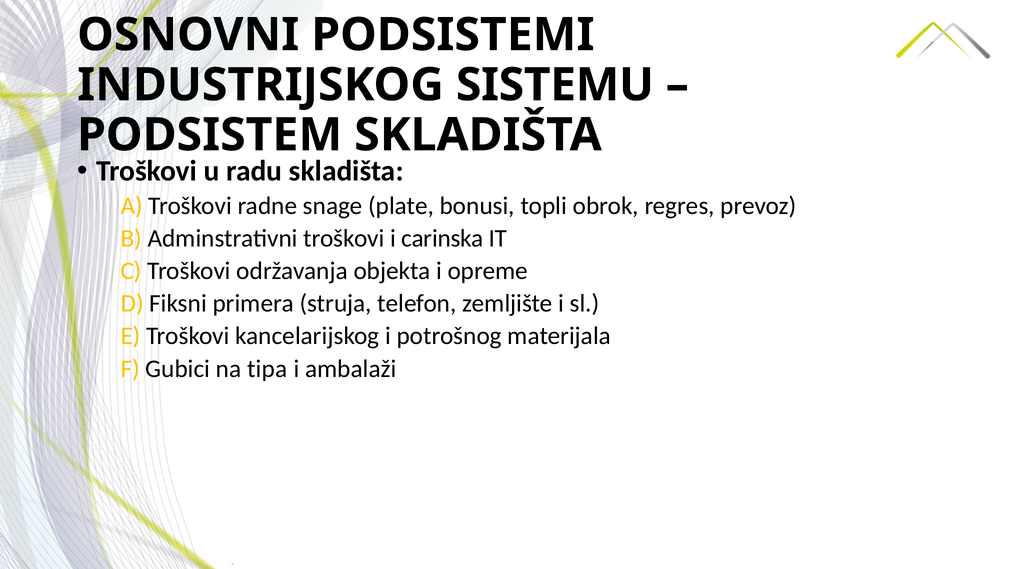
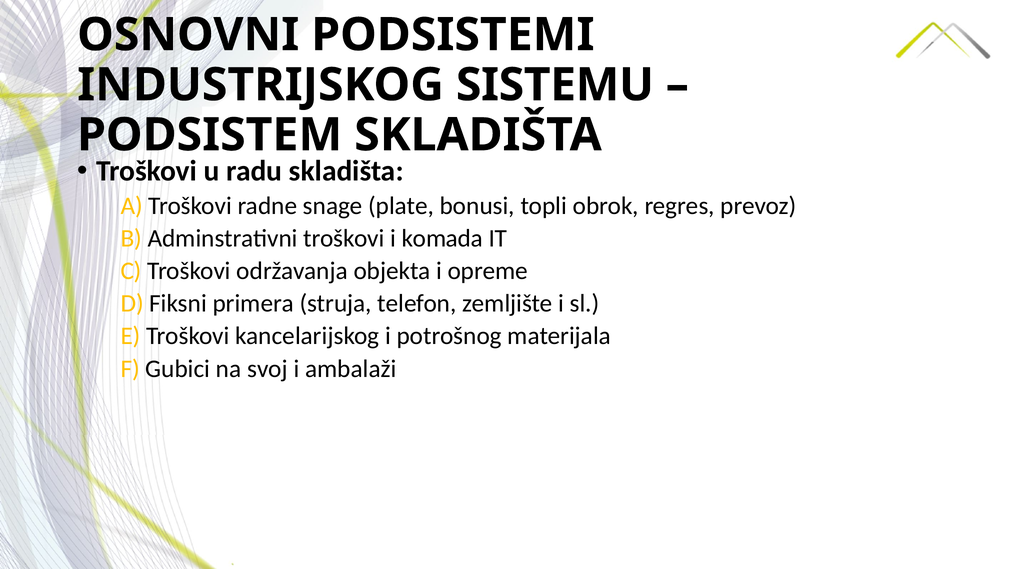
carinska: carinska -> komada
tipa: tipa -> svoj
